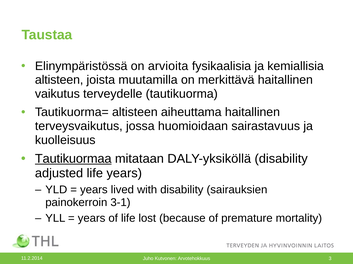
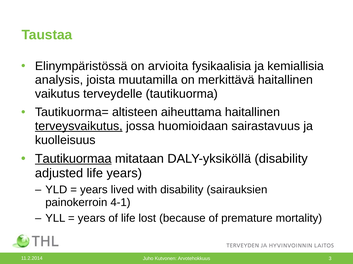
altisteen at (59, 80): altisteen -> analysis
terveysvaikutus underline: none -> present
3-1: 3-1 -> 4-1
